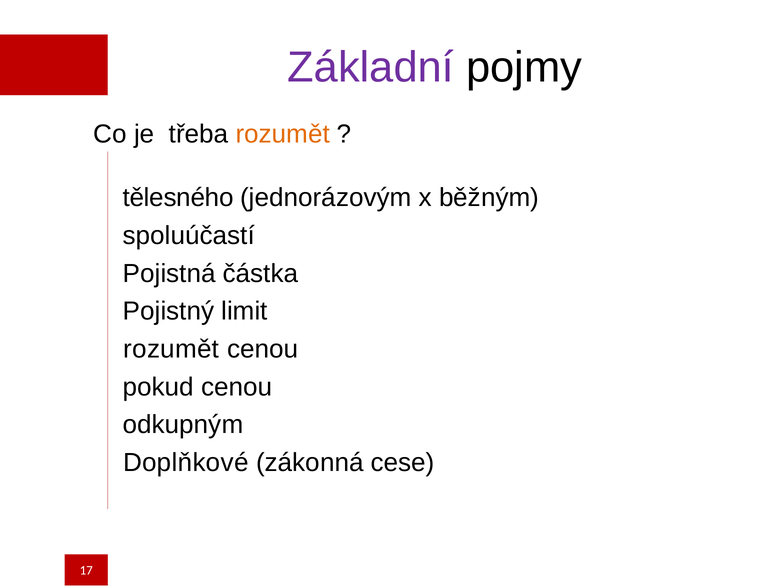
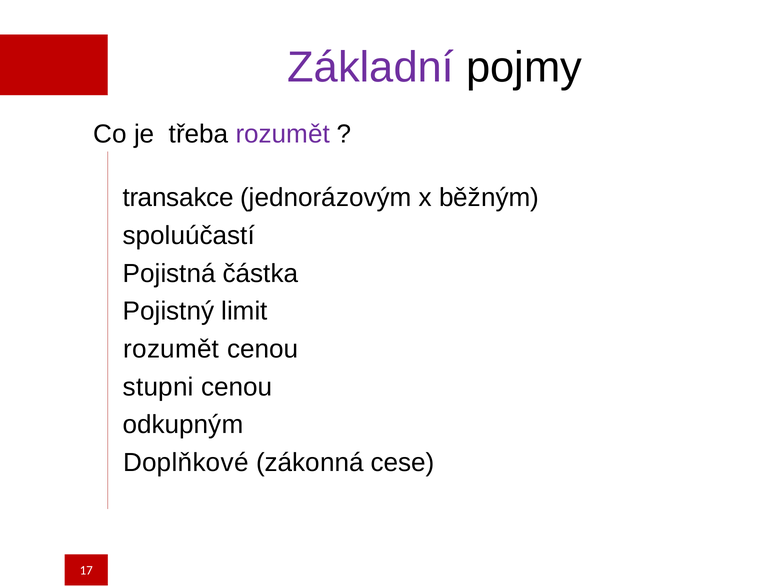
rozumět at (283, 134) colour: orange -> purple
tělesného: tělesného -> transakce
pokud: pokud -> stupni
